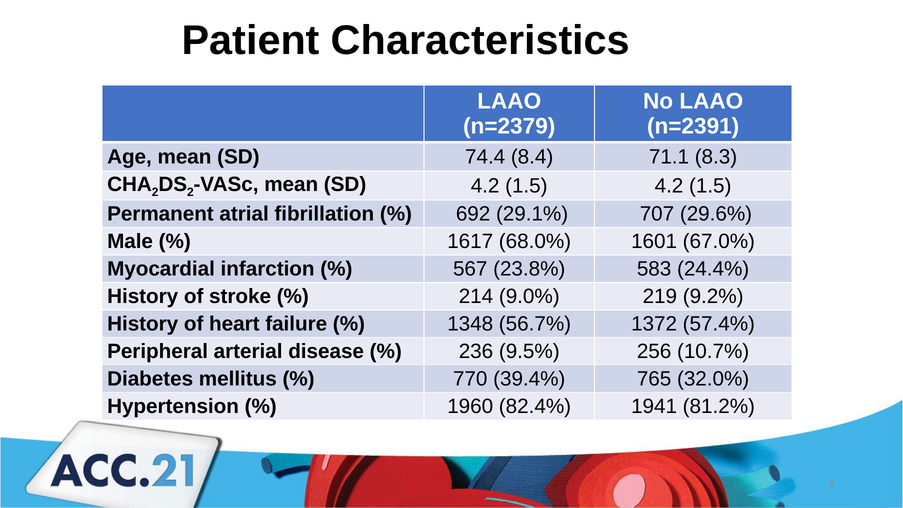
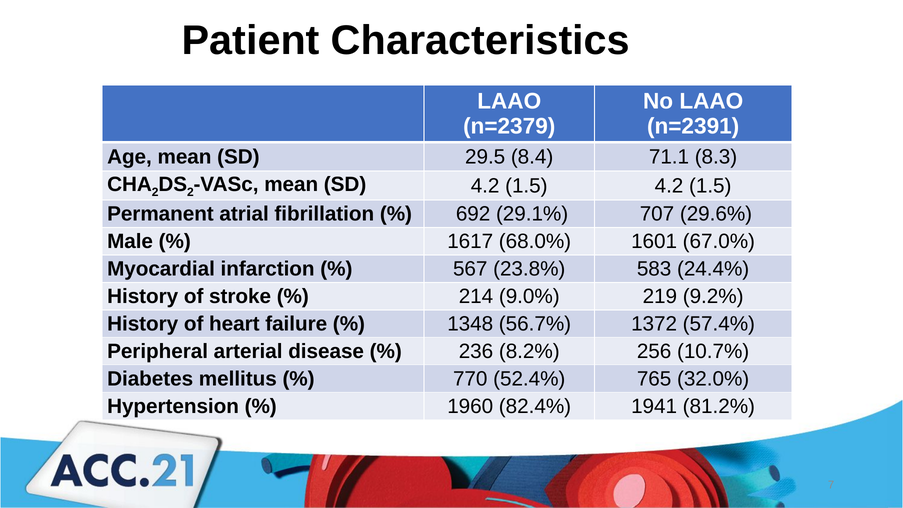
74.4: 74.4 -> 29.5
9.5%: 9.5% -> 8.2%
39.4%: 39.4% -> 52.4%
